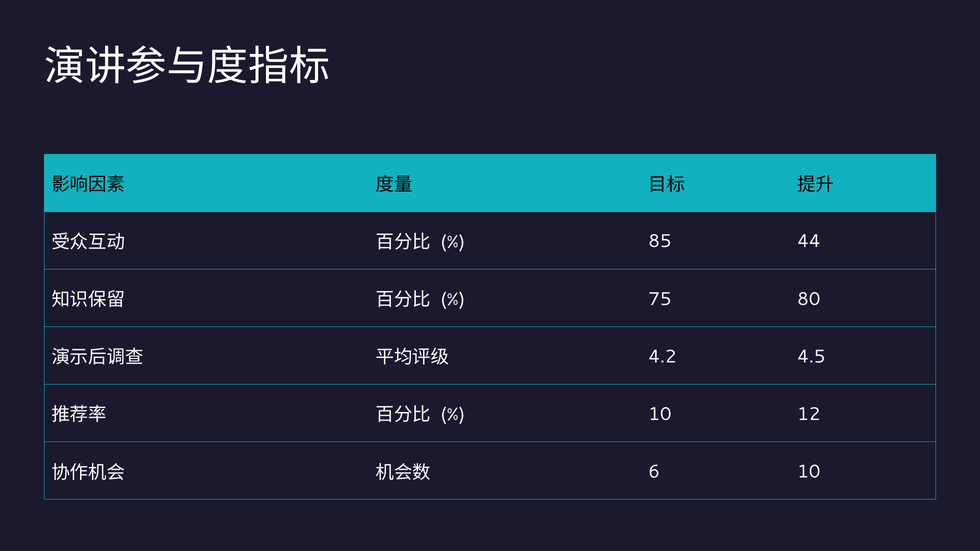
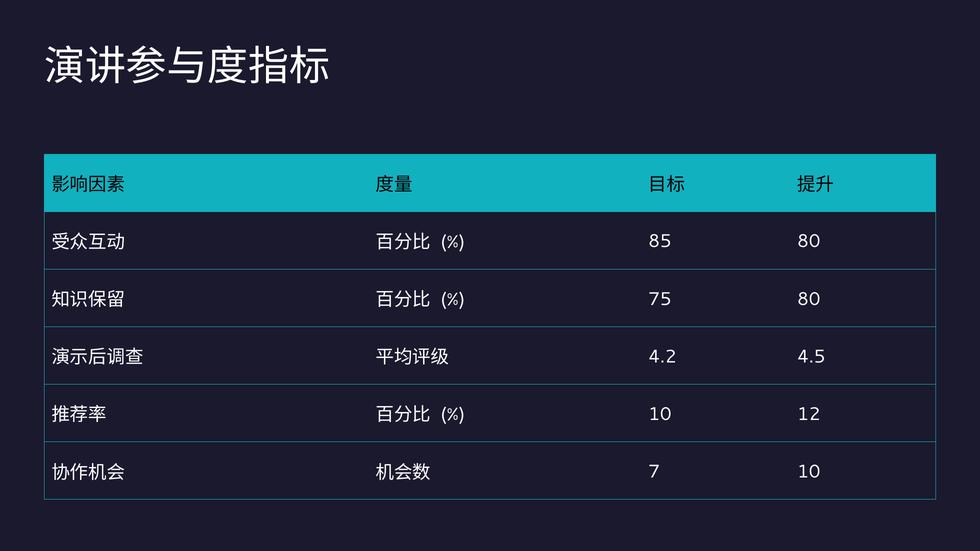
85 44: 44 -> 80
6: 6 -> 7
